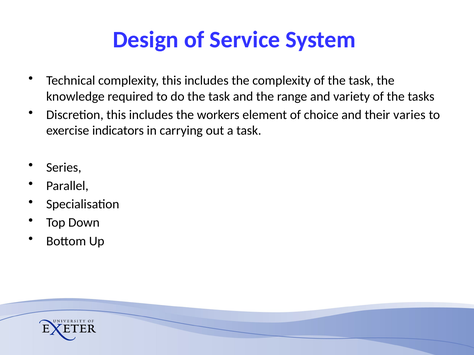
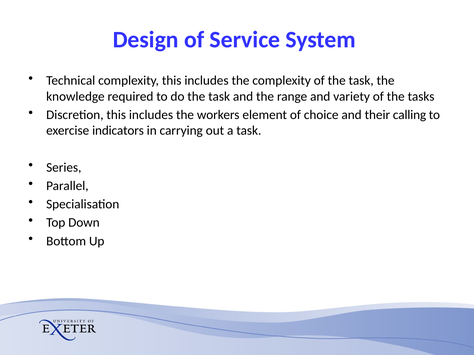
varies: varies -> calling
